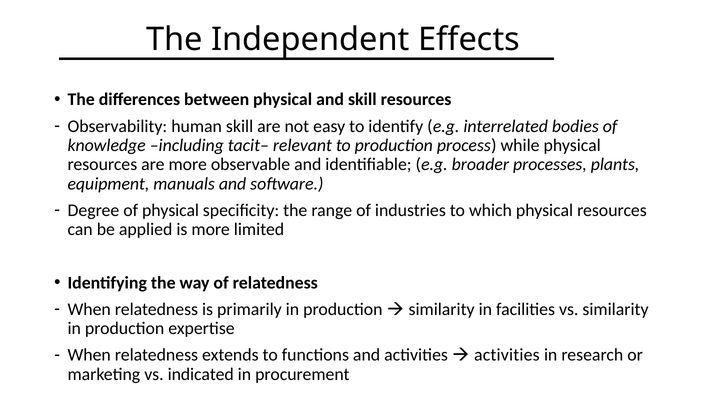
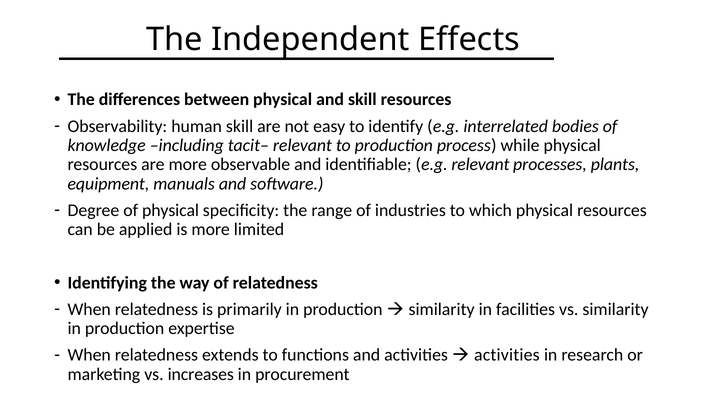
e.g broader: broader -> relevant
indicated: indicated -> increases
